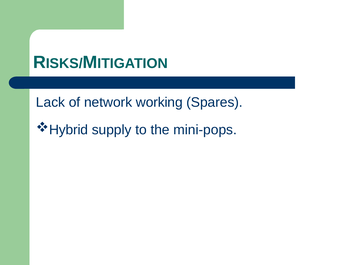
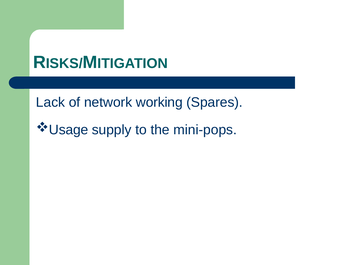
Hybrid: Hybrid -> Usage
